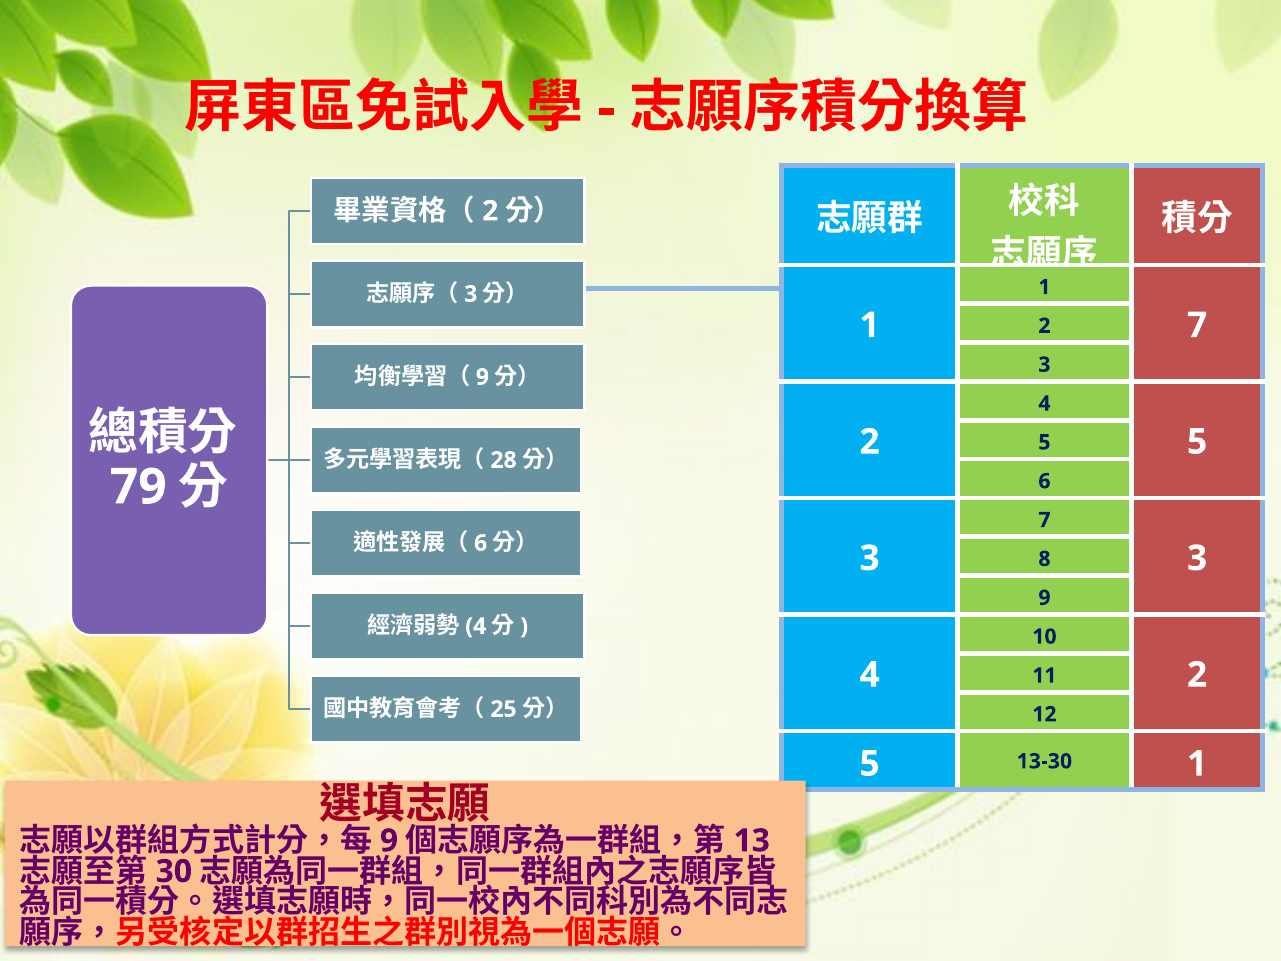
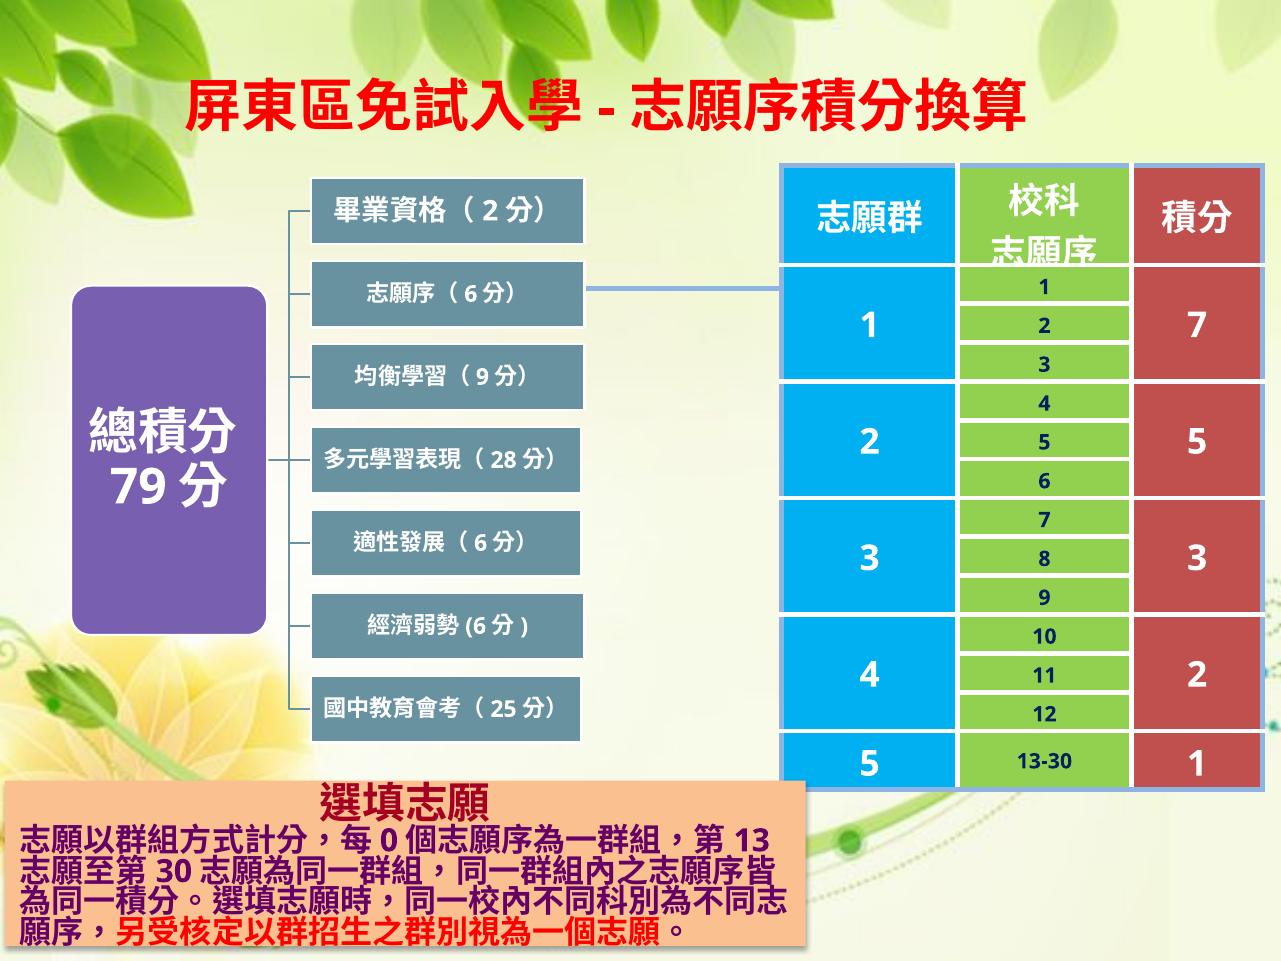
3 at (471, 294): 3 -> 6
4 at (476, 626): 4 -> 6
9 at (389, 840): 9 -> 0
